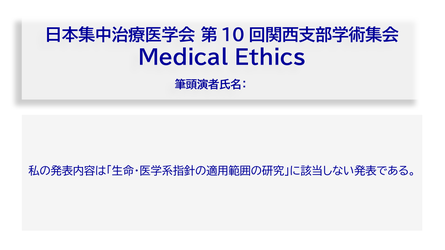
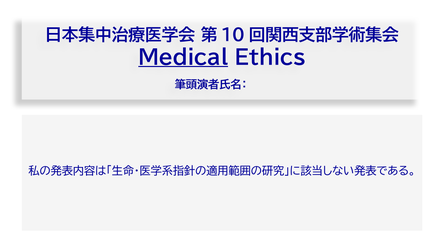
Medical underline: none -> present
